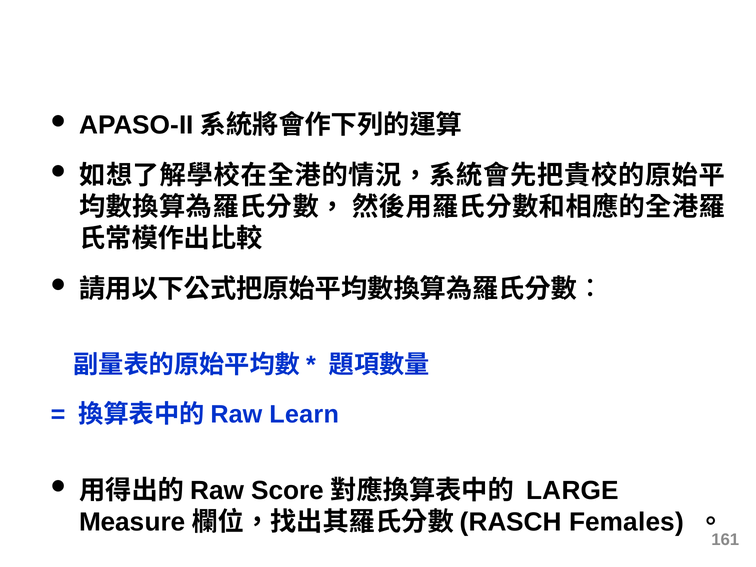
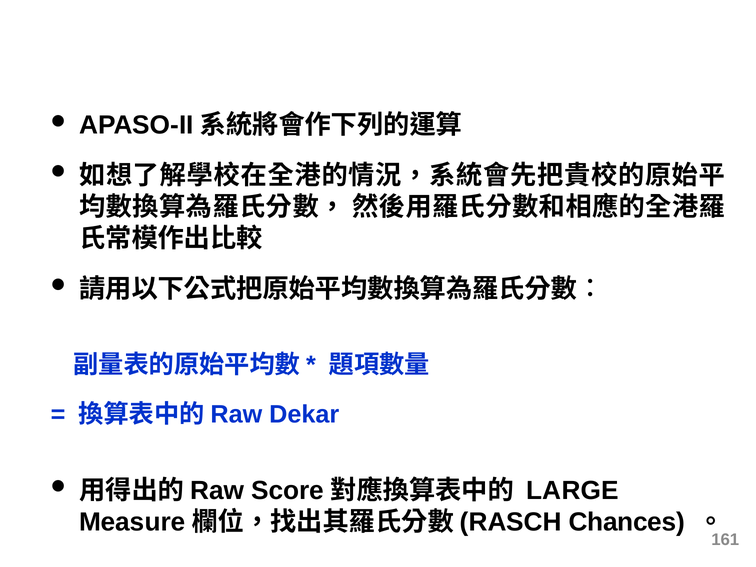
Learn: Learn -> Dekar
Females: Females -> Chances
